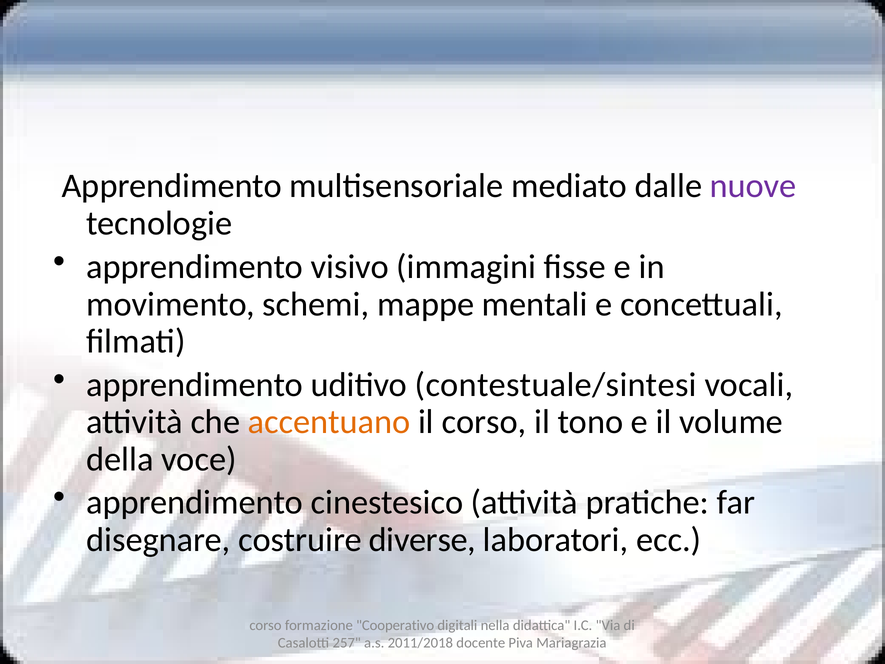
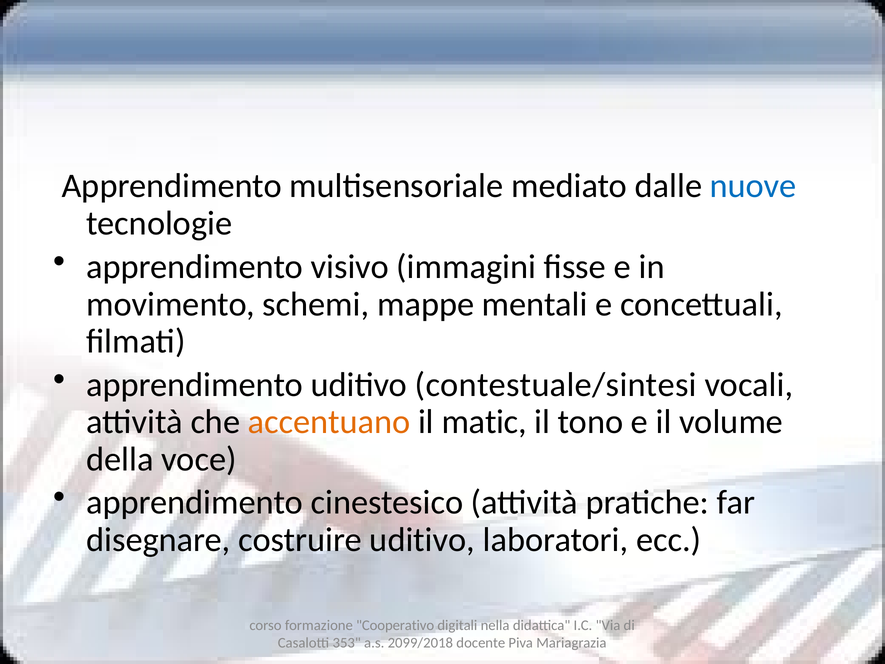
nuove colour: purple -> blue
il corso: corso -> matic
costruire diverse: diverse -> uditivo
257: 257 -> 353
2011/2018: 2011/2018 -> 2099/2018
